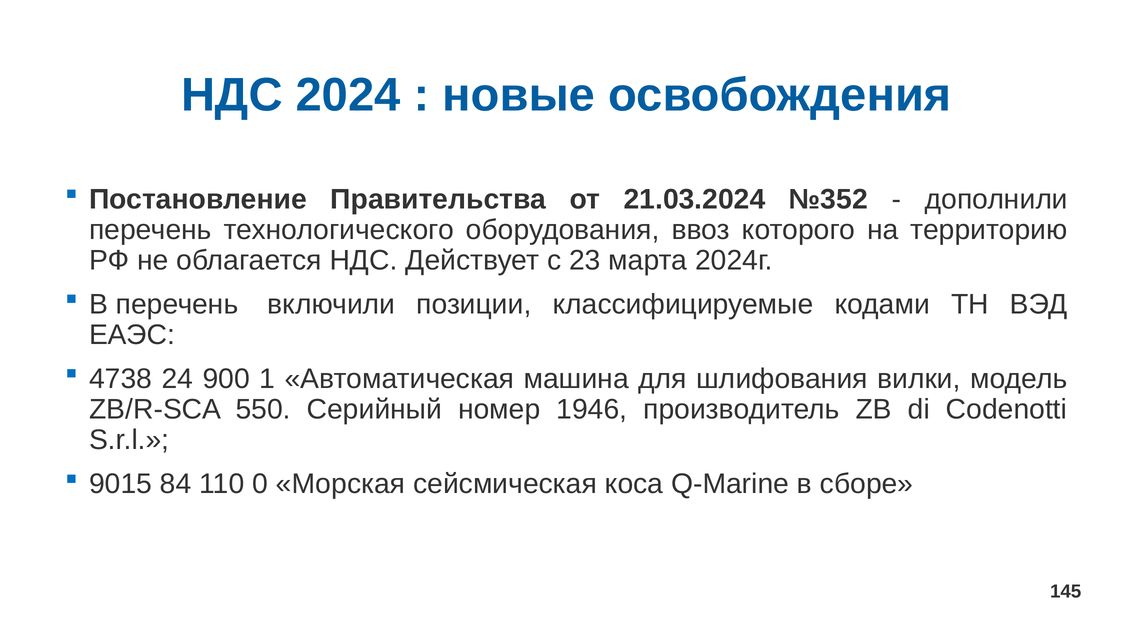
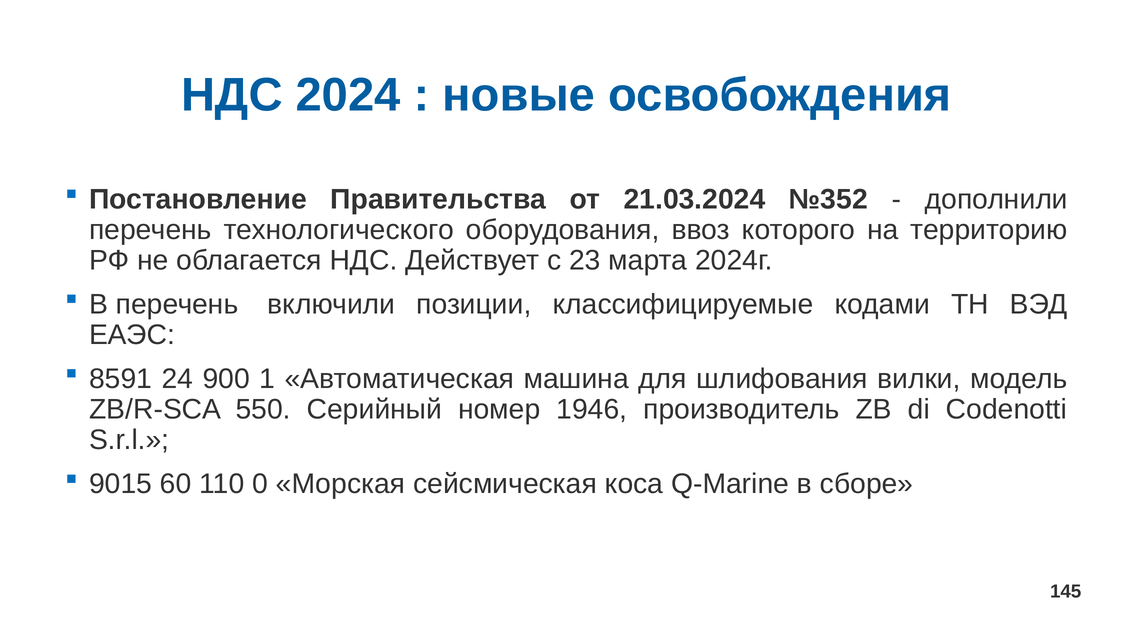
4738: 4738 -> 8591
84: 84 -> 60
